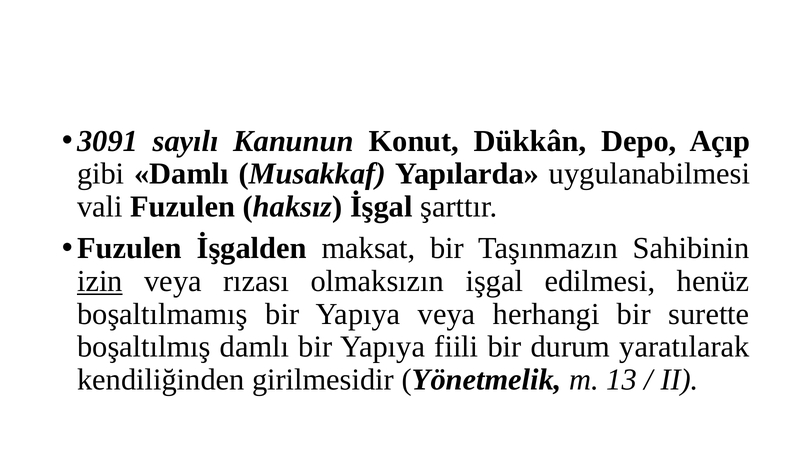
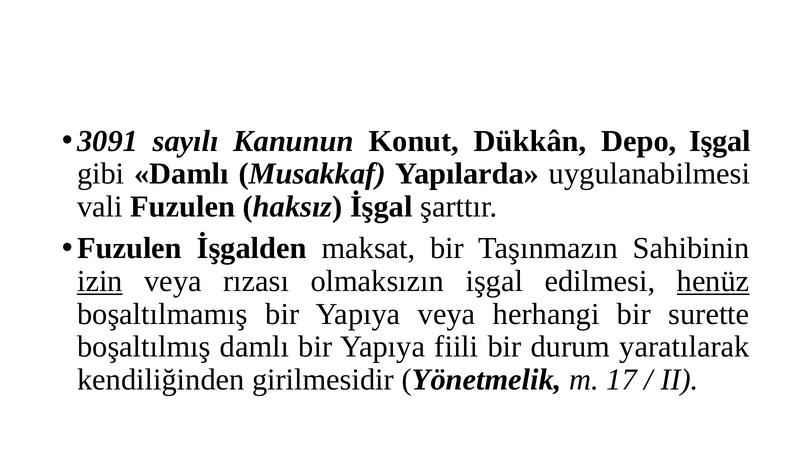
Depo Açıp: Açıp -> Işgal
henüz underline: none -> present
13: 13 -> 17
